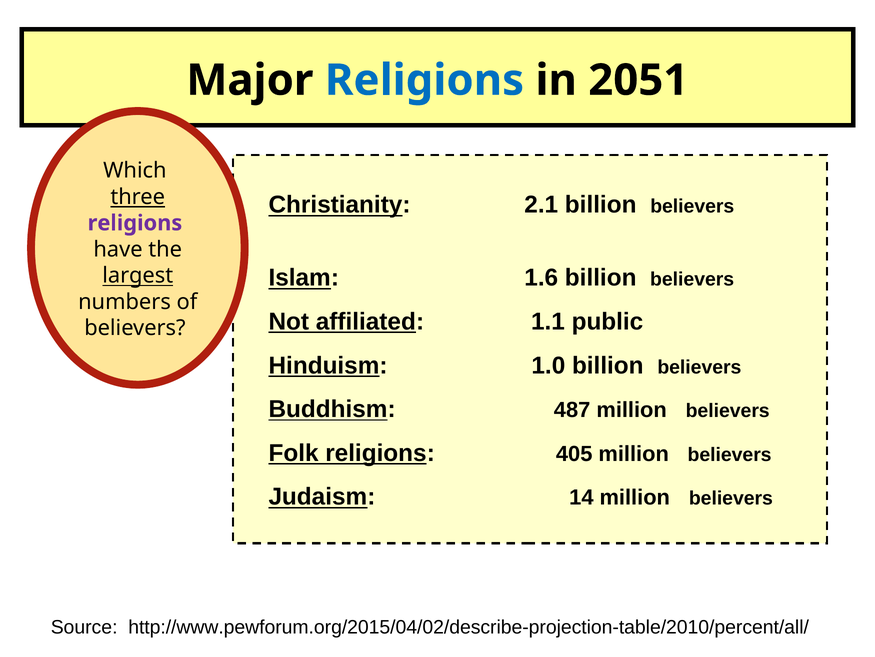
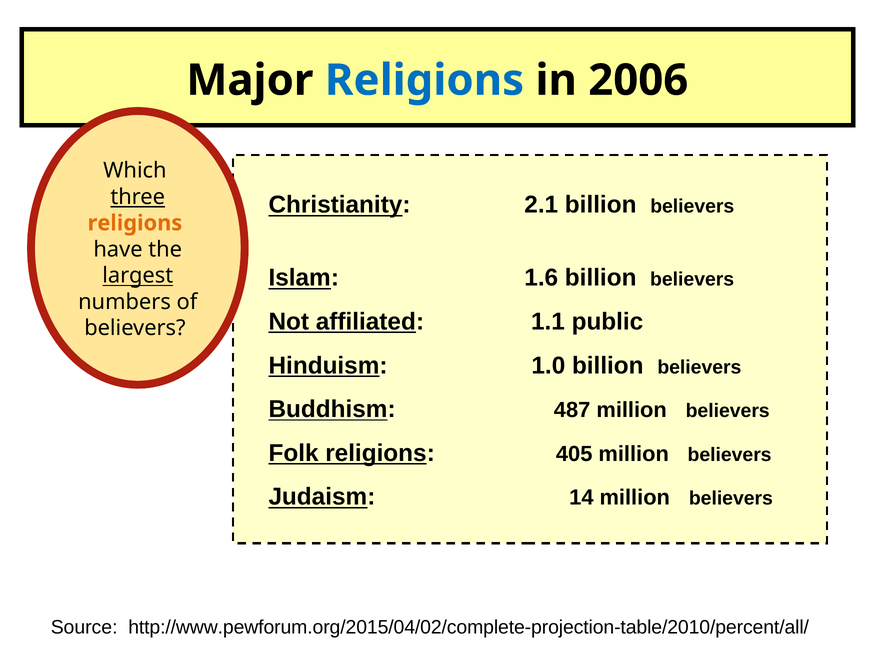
2051: 2051 -> 2006
religions at (135, 223) colour: purple -> orange
http://www.pewforum.org/2015/04/02/describe-projection-table/2010/percent/all/: http://www.pewforum.org/2015/04/02/describe-projection-table/2010/percent/all/ -> http://www.pewforum.org/2015/04/02/complete-projection-table/2010/percent/all/
